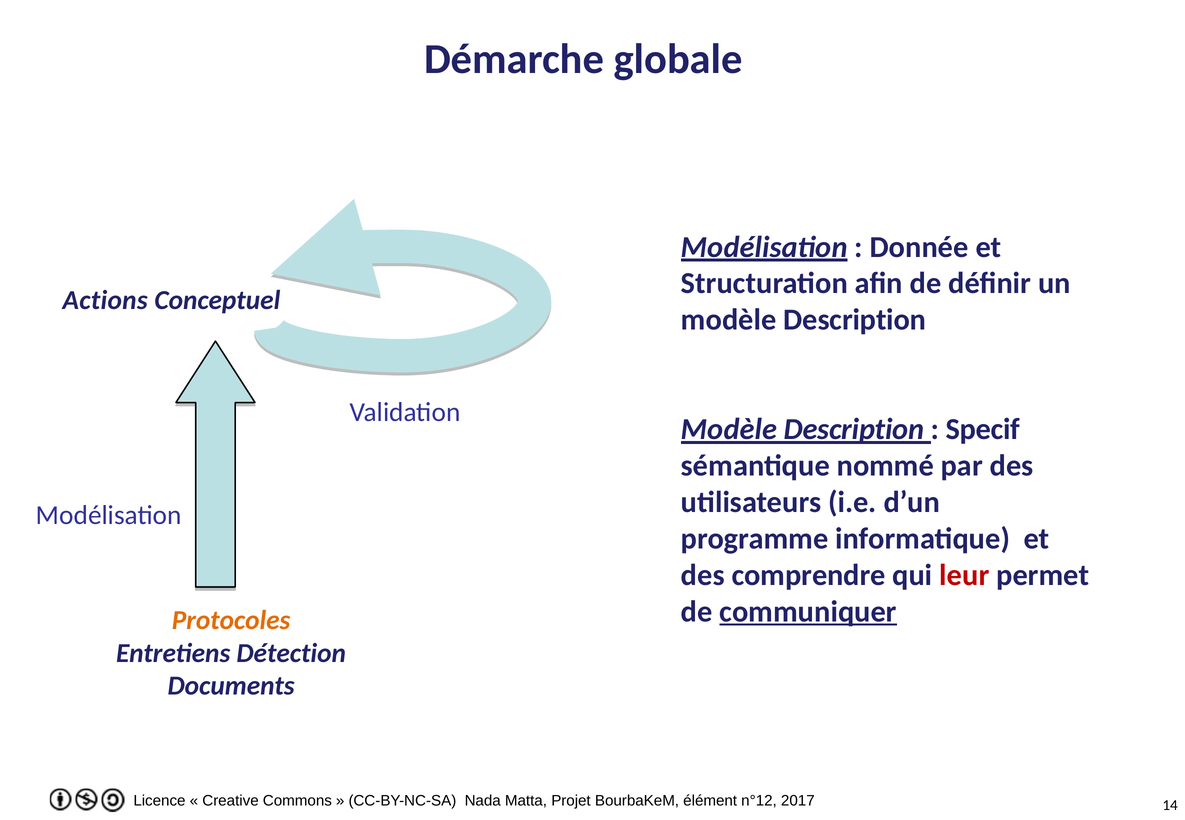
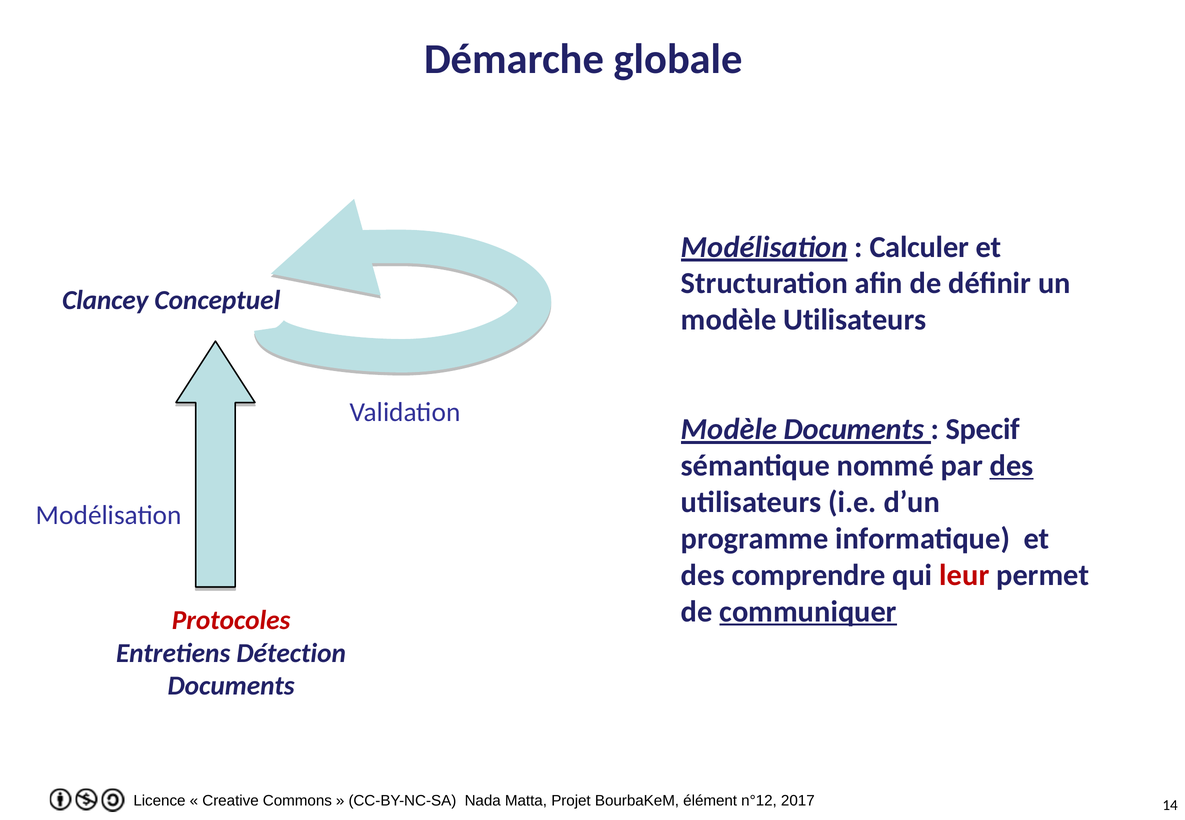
Donnée: Donnée -> Calculer
Actions: Actions -> Clancey
Description at (855, 320): Description -> Utilisateurs
Description at (854, 429): Description -> Documents
des at (1012, 466) underline: none -> present
Protocoles colour: orange -> red
